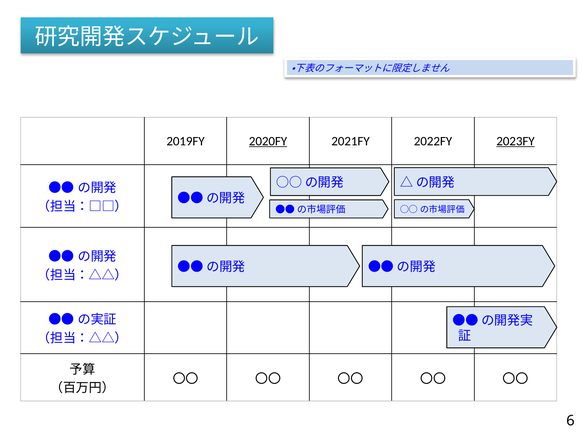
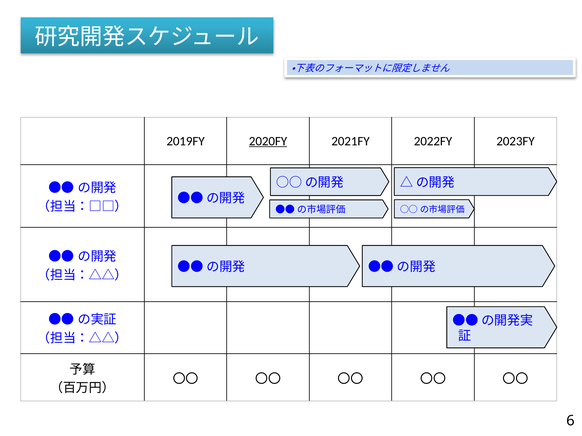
2023FY underline: present -> none
